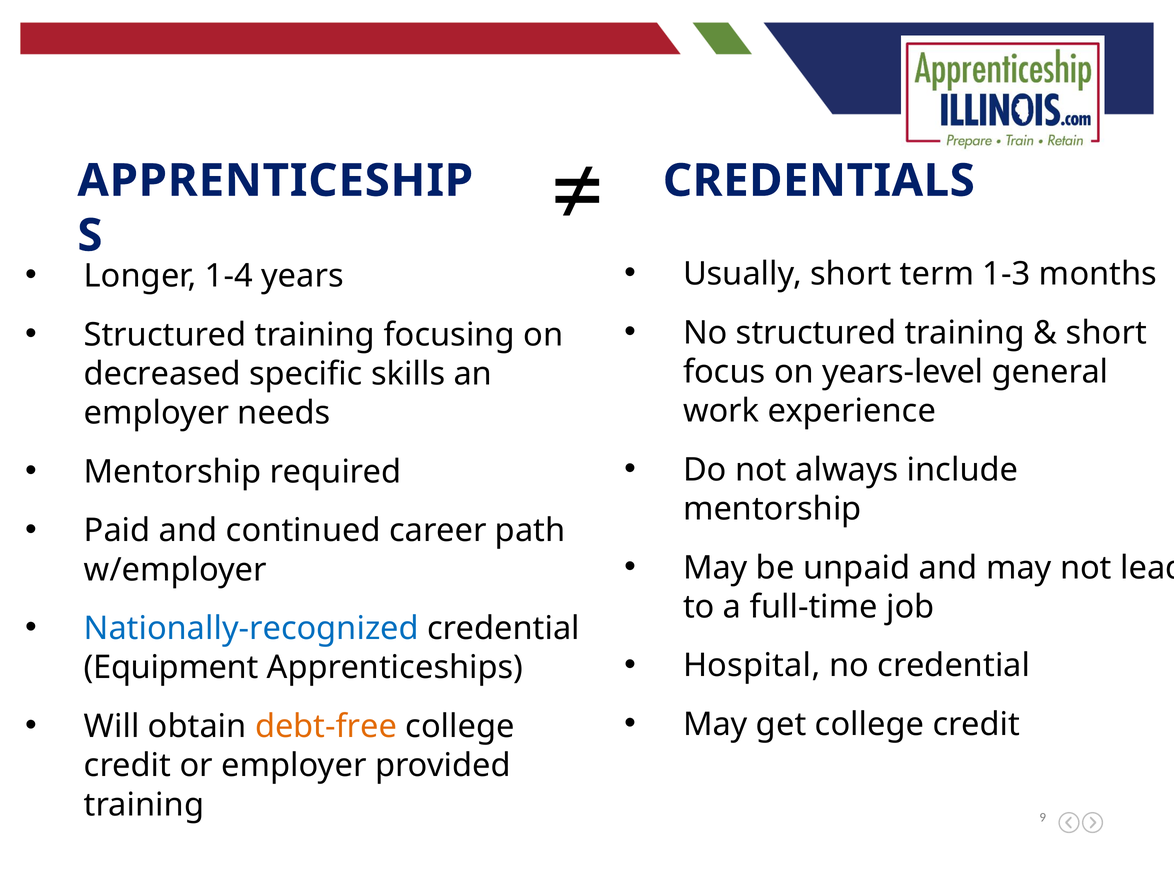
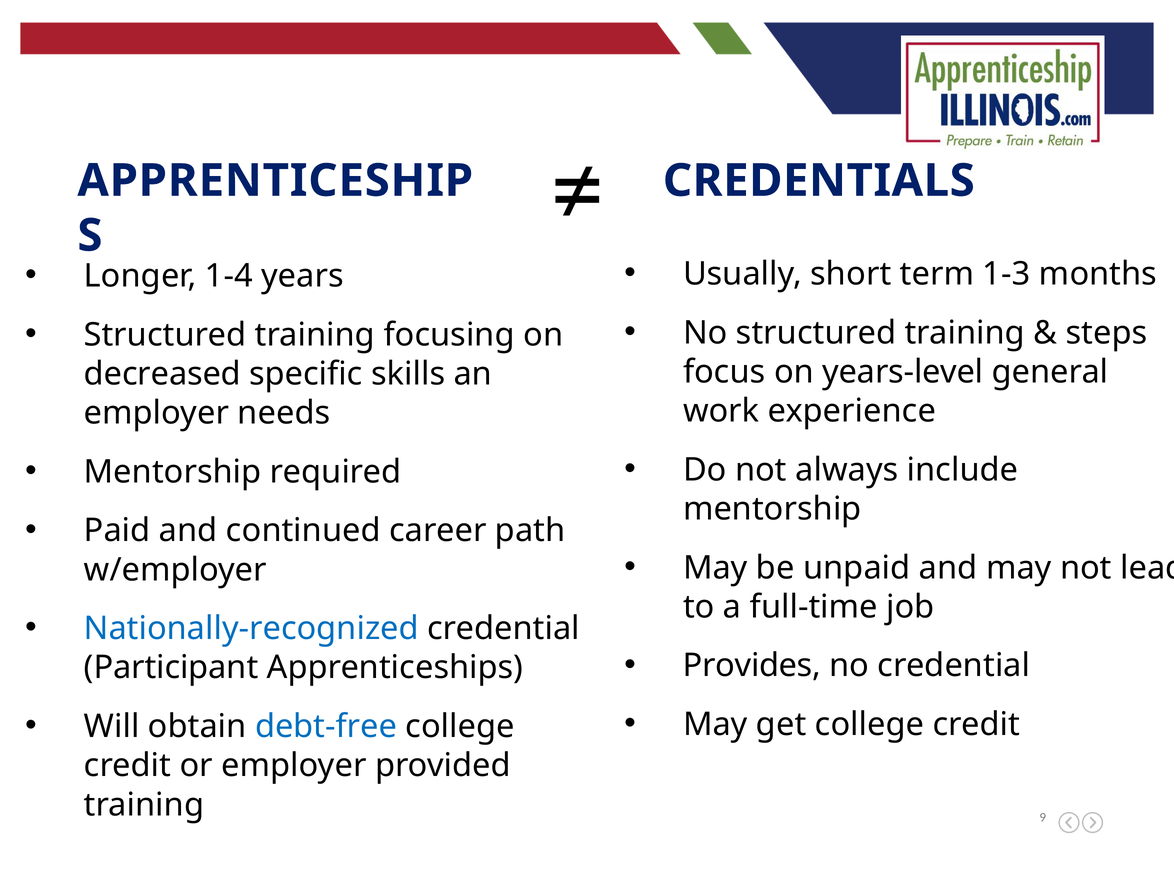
short at (1107, 333): short -> steps
Hospital: Hospital -> Provides
Equipment: Equipment -> Participant
debt-free colour: orange -> blue
